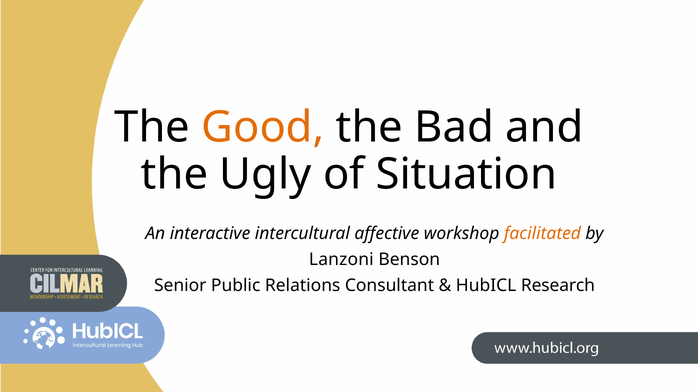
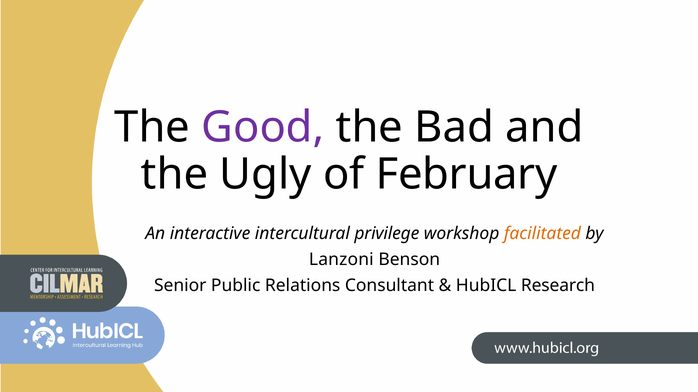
Good colour: orange -> purple
Situation: Situation -> February
affective: affective -> privilege
